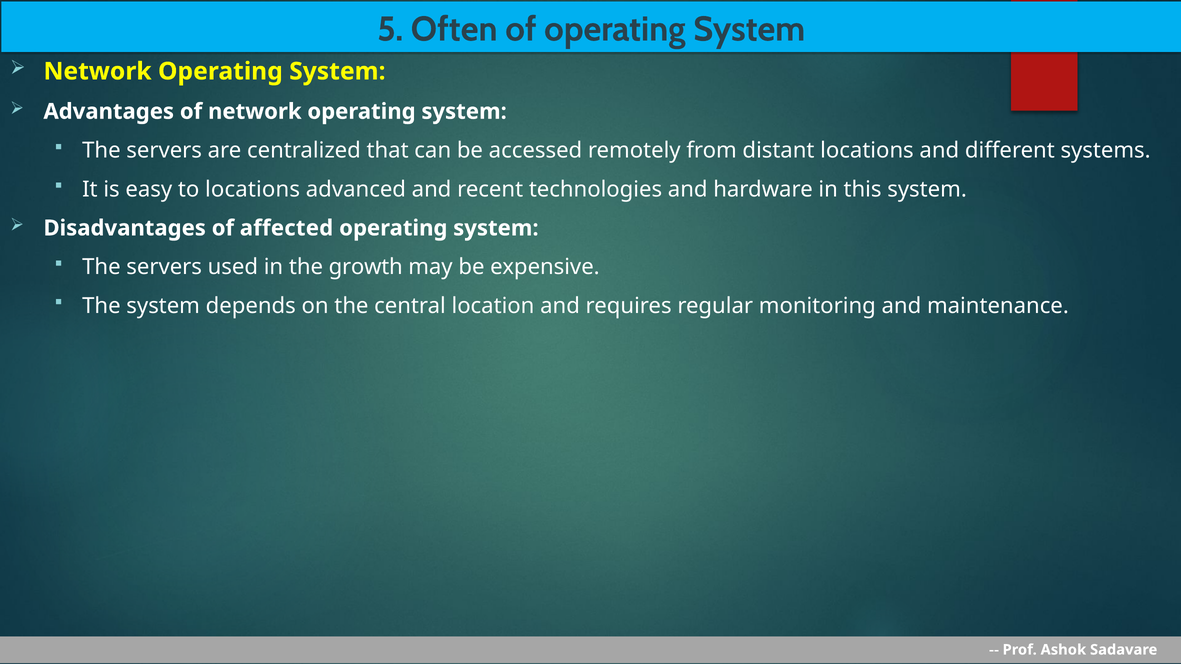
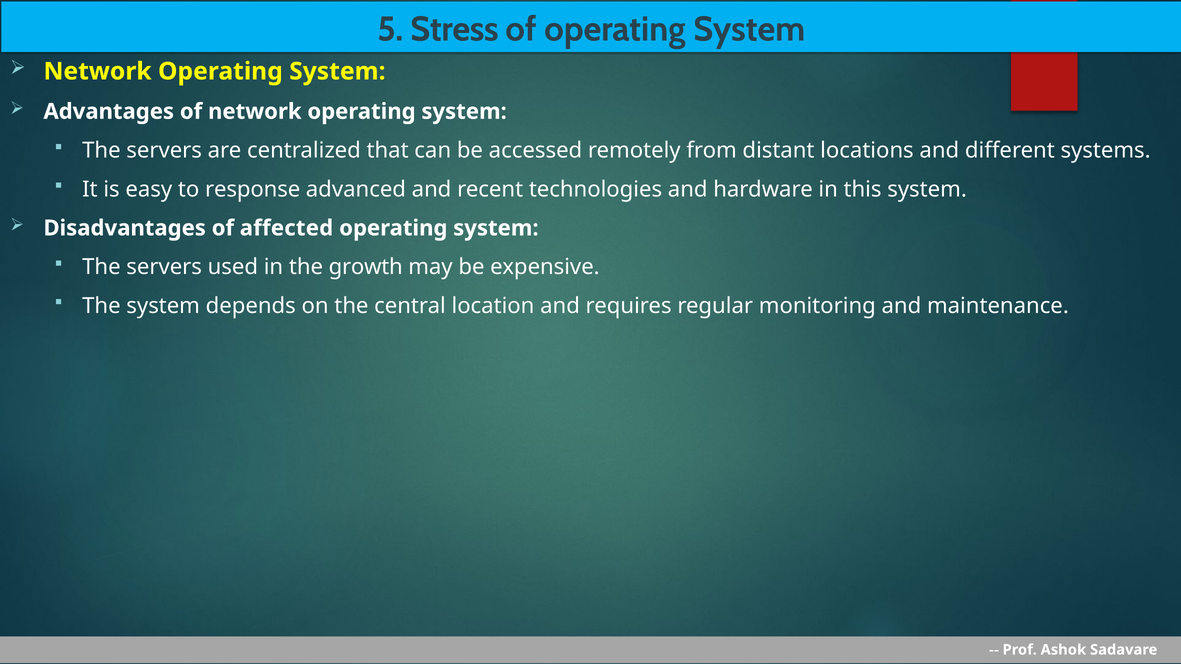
Often: Often -> Stress
to locations: locations -> response
